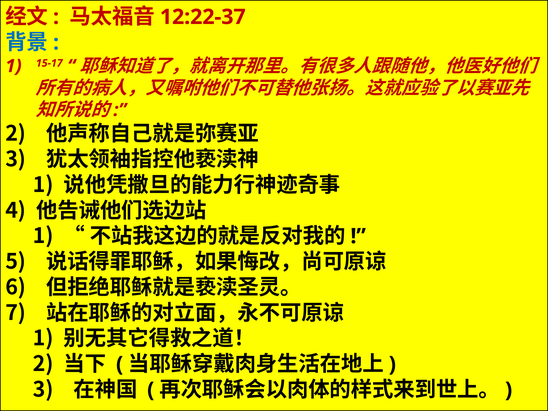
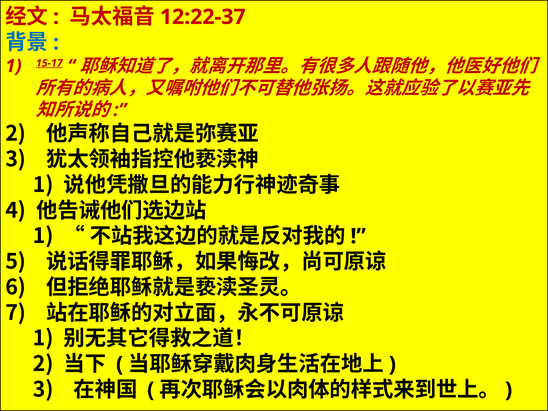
15-17 underline: none -> present
